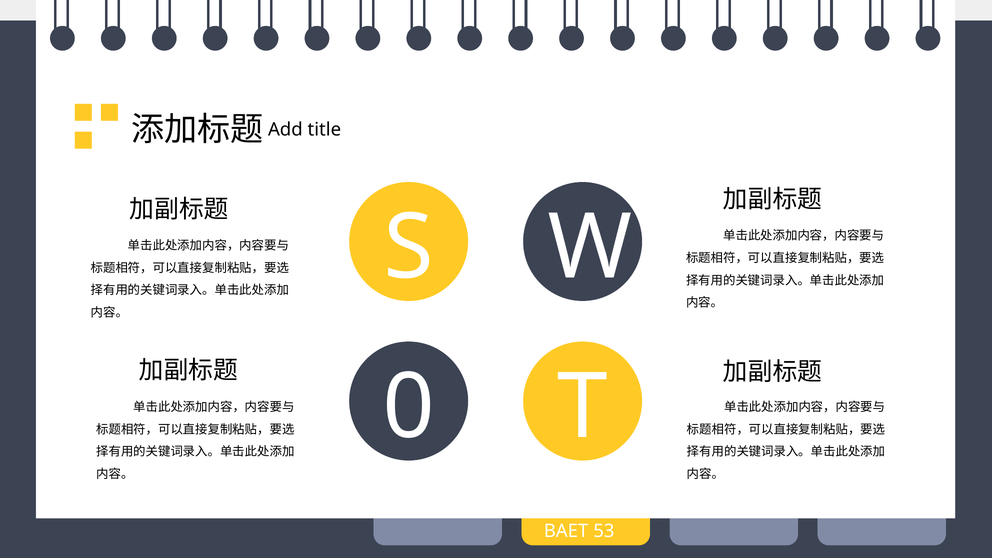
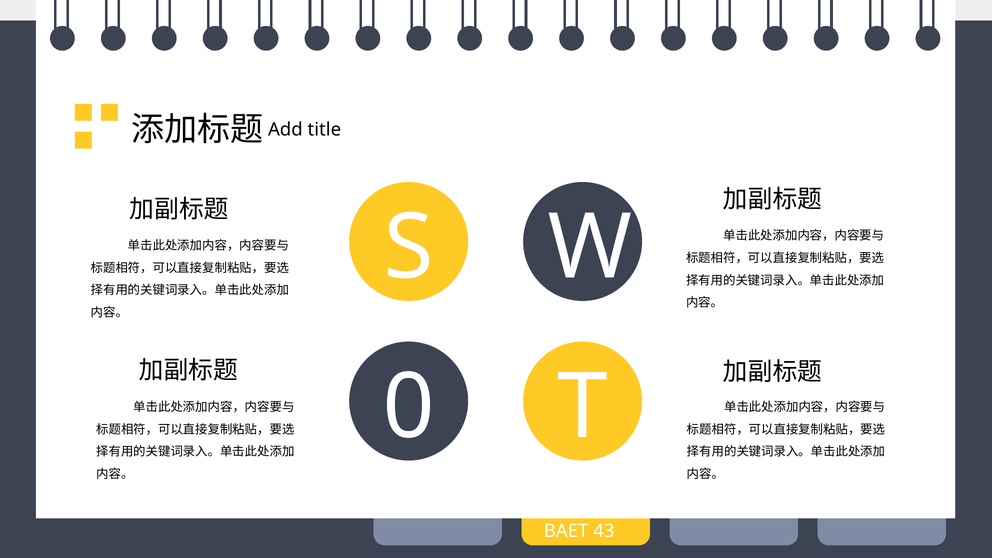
53: 53 -> 43
